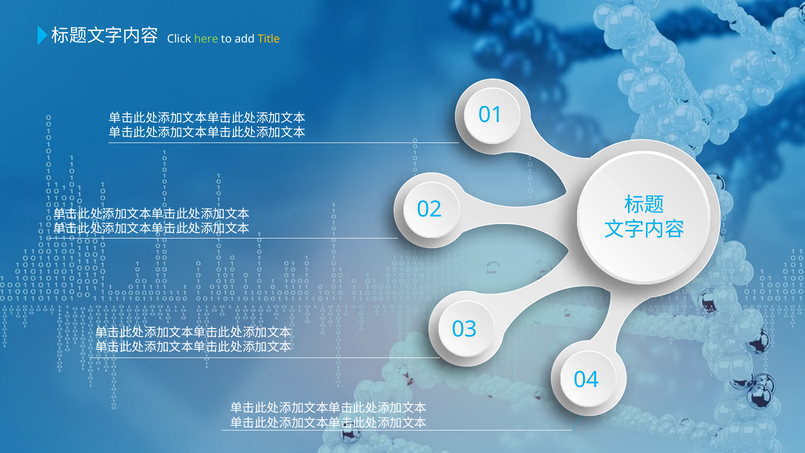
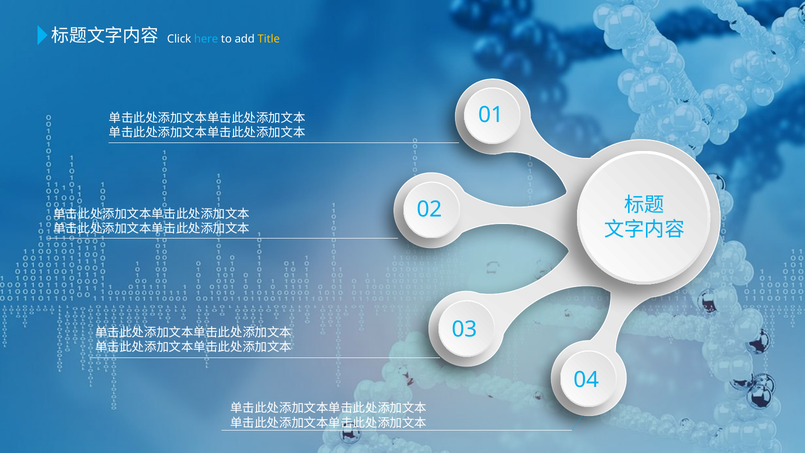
here colour: light green -> light blue
